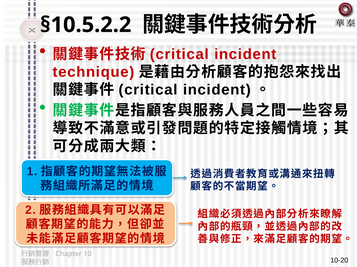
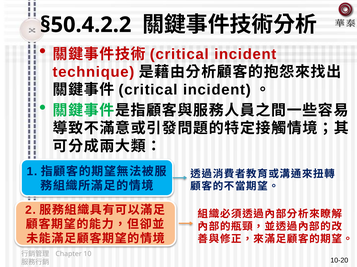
§10.5.2.2: §10.5.2.2 -> §50.4.2.2
